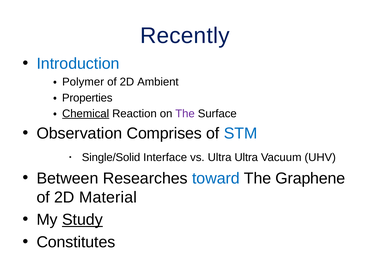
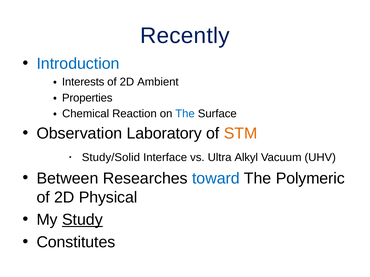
Polymer: Polymer -> Interests
Chemical underline: present -> none
The at (185, 114) colour: purple -> blue
Comprises: Comprises -> Laboratory
STM colour: blue -> orange
Single/Solid: Single/Solid -> Study/Solid
Ultra Ultra: Ultra -> Alkyl
Graphene: Graphene -> Polymeric
Material: Material -> Physical
